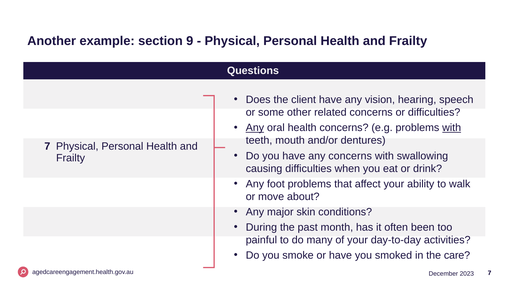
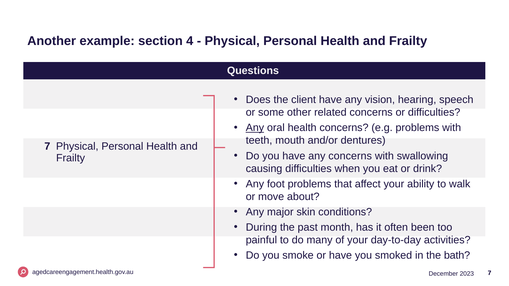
9: 9 -> 4
with at (452, 128) underline: present -> none
care: care -> bath
